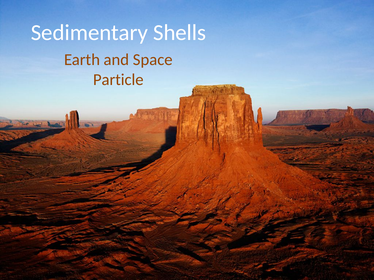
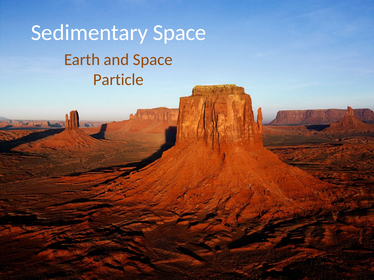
Sedimentary Shells: Shells -> Space
